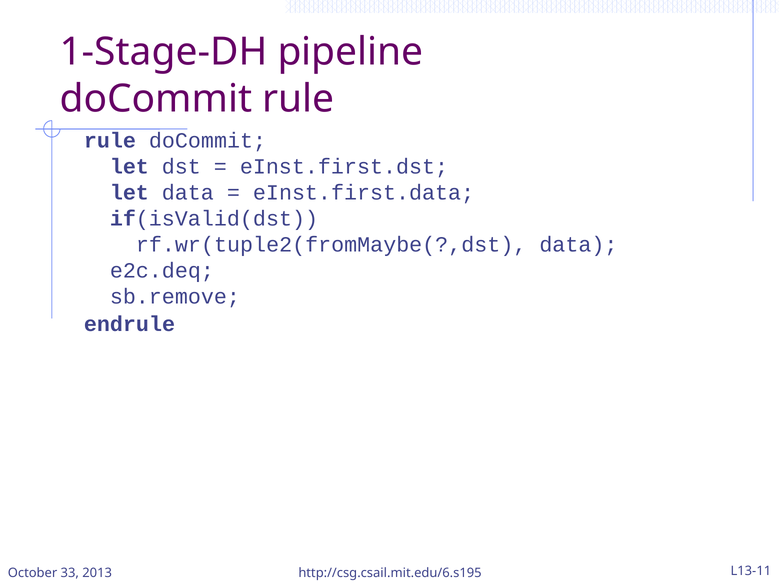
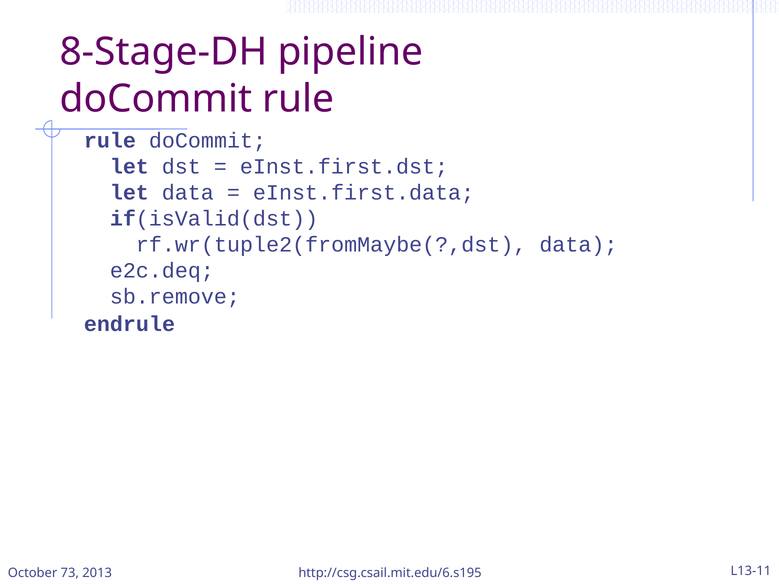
1-Stage-DH: 1-Stage-DH -> 8-Stage-DH
33: 33 -> 73
